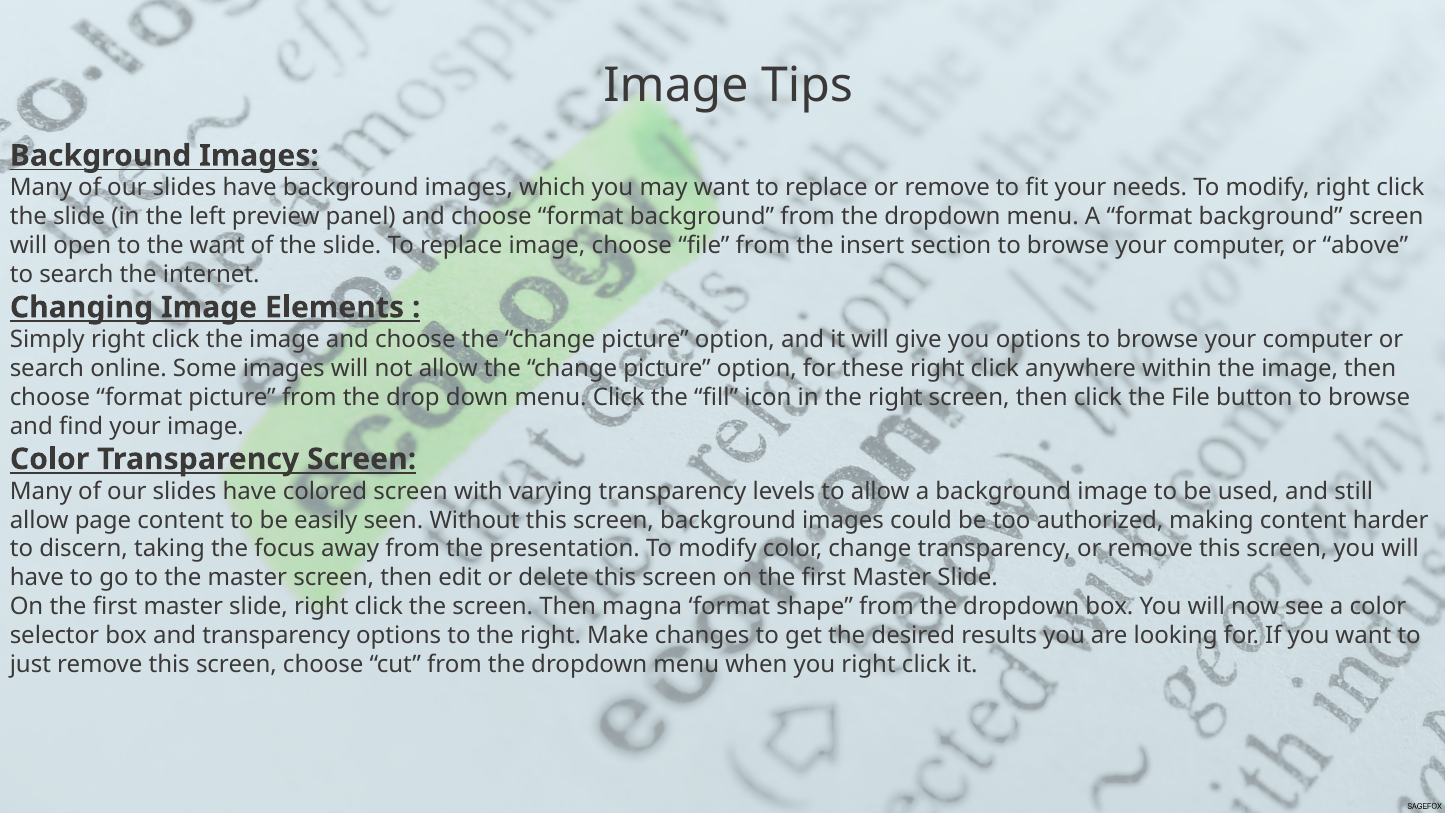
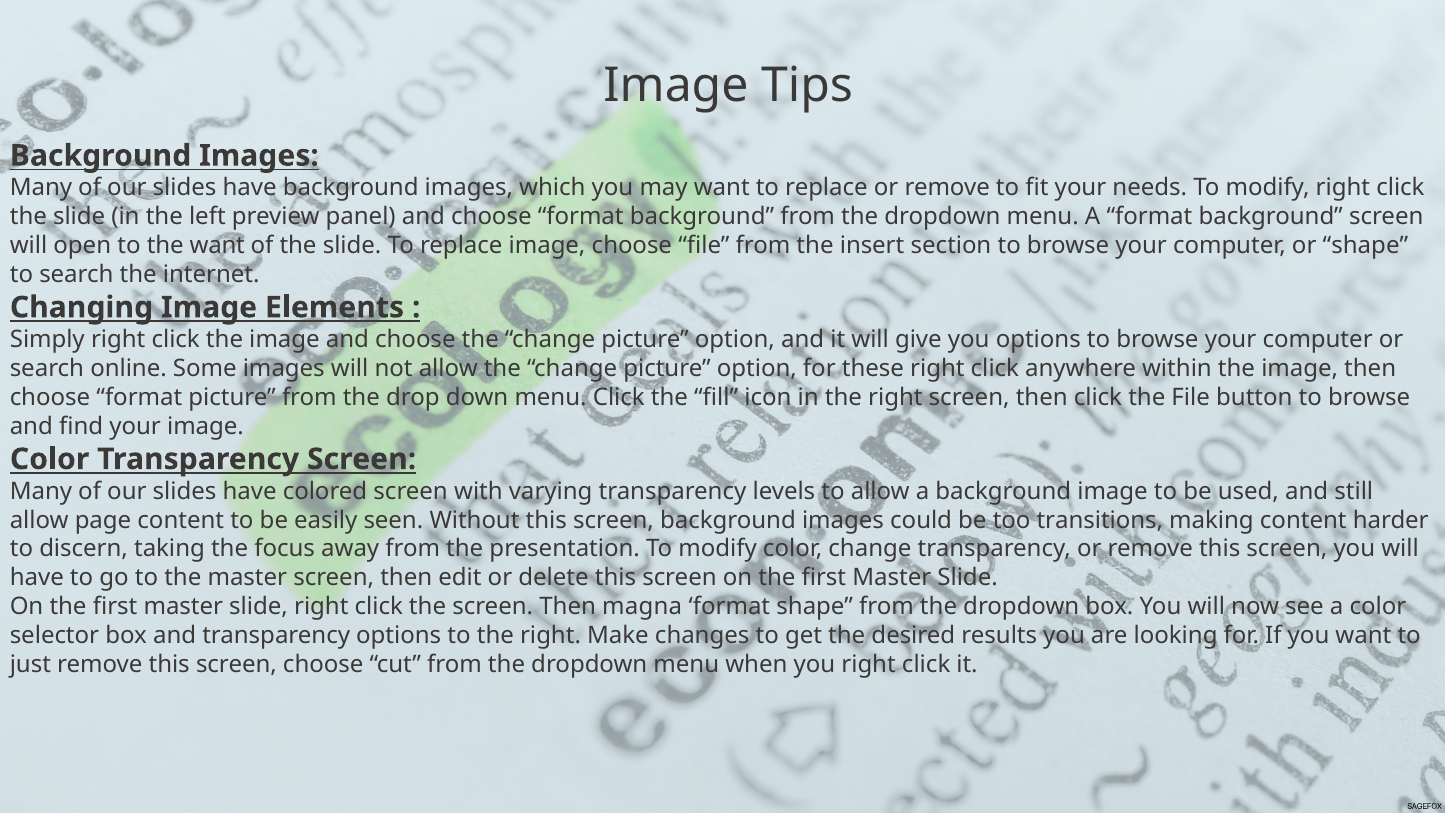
or above: above -> shape
authorized: authorized -> transitions
